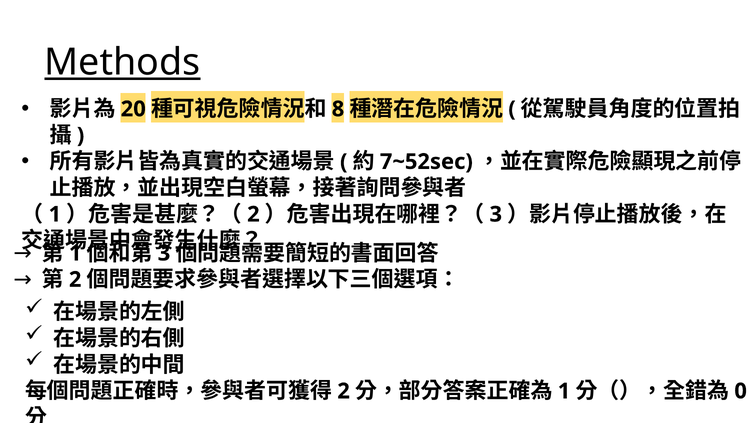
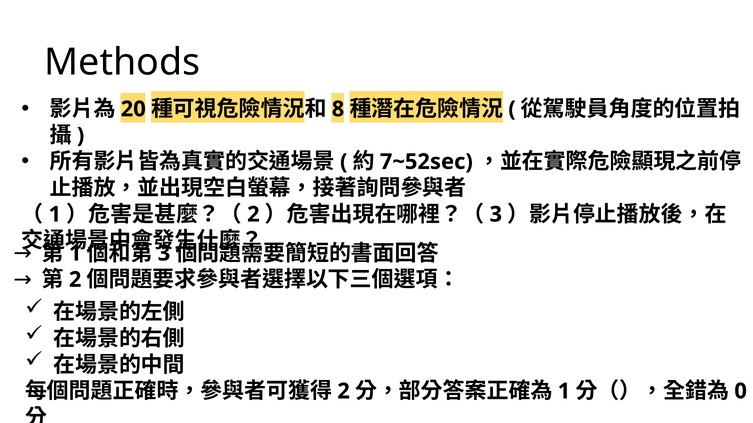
Methods underline: present -> none
